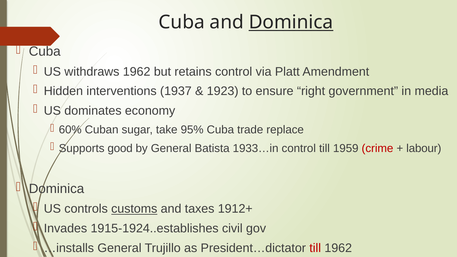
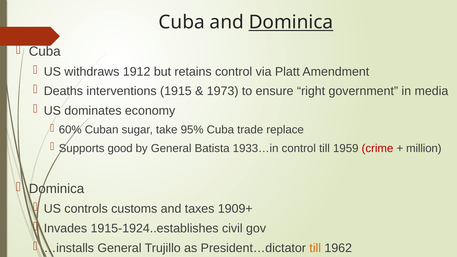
withdraws 1962: 1962 -> 1912
Hidden: Hidden -> Deaths
1937: 1937 -> 1915
1923: 1923 -> 1973
labour: labour -> million
customs underline: present -> none
1912+: 1912+ -> 1909+
till at (315, 248) colour: red -> orange
